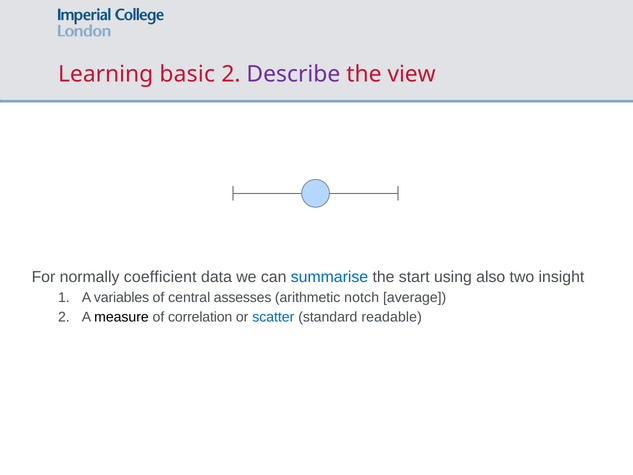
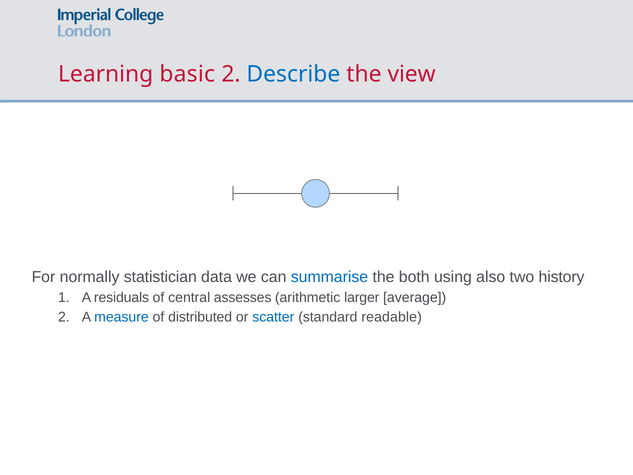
Describe colour: purple -> blue
coefficient: coefficient -> statistician
start: start -> both
insight: insight -> history
variables: variables -> residuals
notch: notch -> larger
measure colour: black -> blue
correlation: correlation -> distributed
